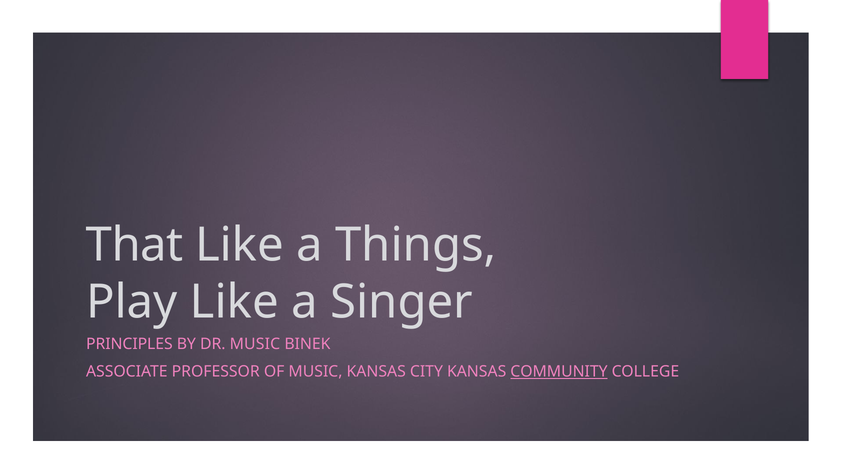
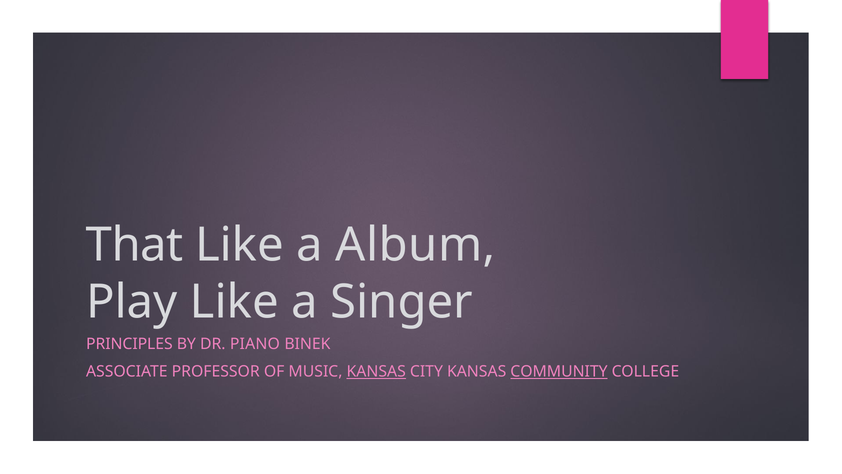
Things: Things -> Album
DR MUSIC: MUSIC -> PIANO
KANSAS at (376, 371) underline: none -> present
